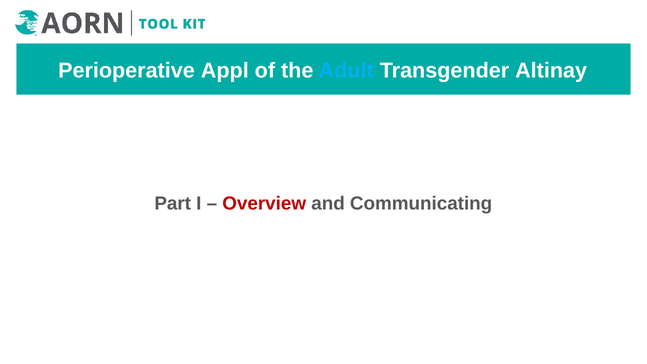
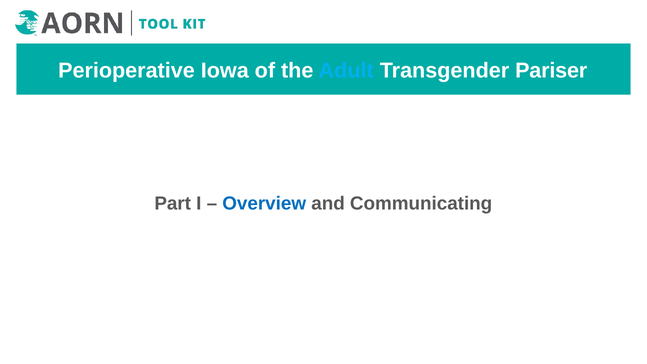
Appl: Appl -> Iowa
Altinay: Altinay -> Pariser
Overview colour: red -> blue
